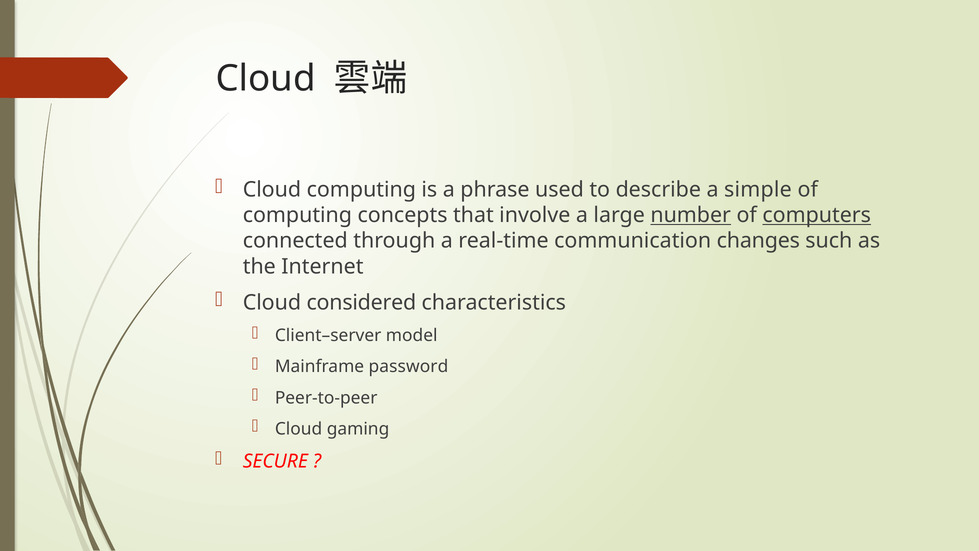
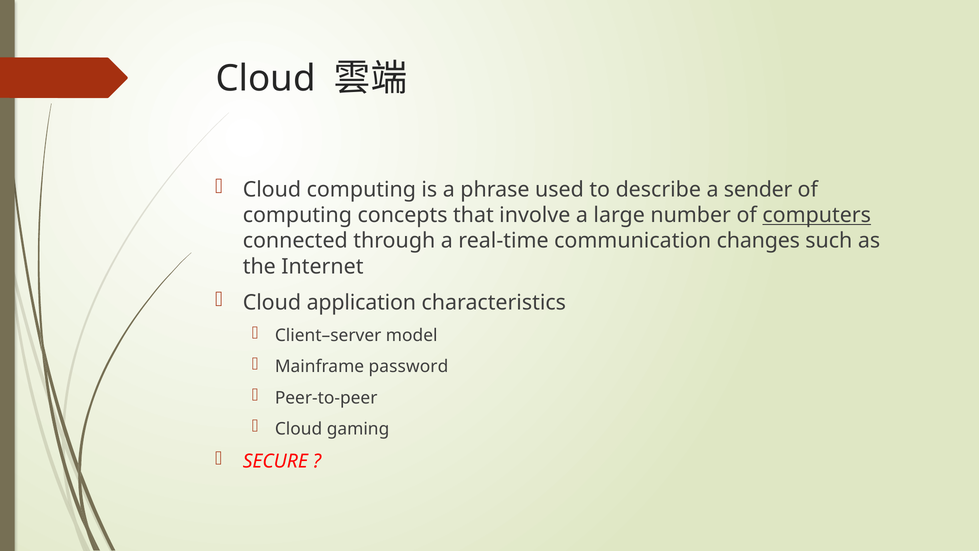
simple: simple -> sender
number underline: present -> none
considered: considered -> application
